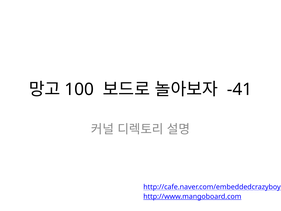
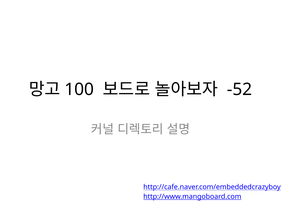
-41: -41 -> -52
